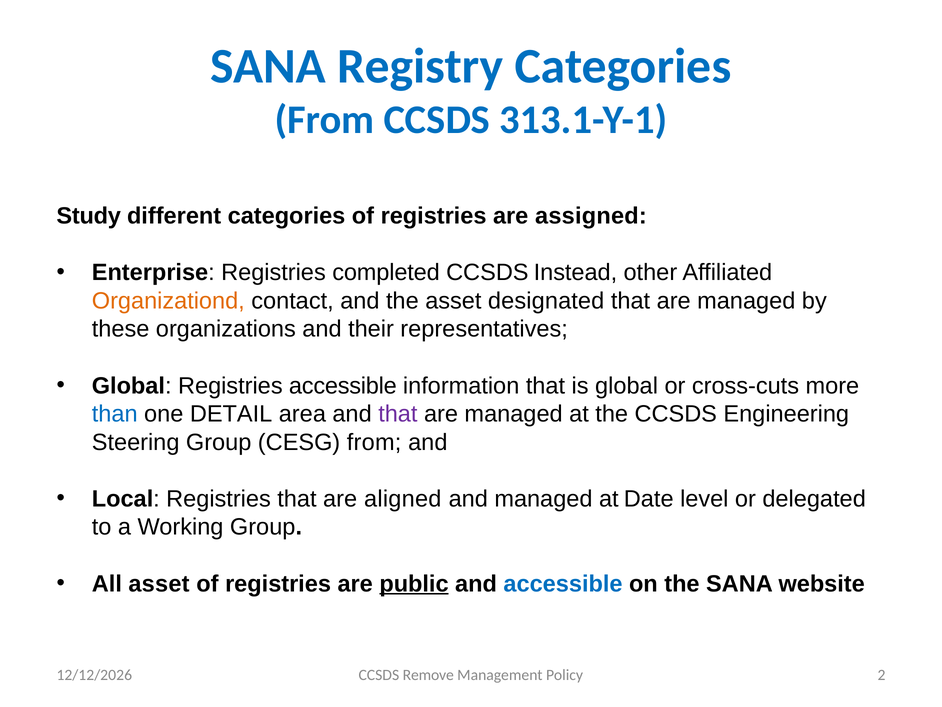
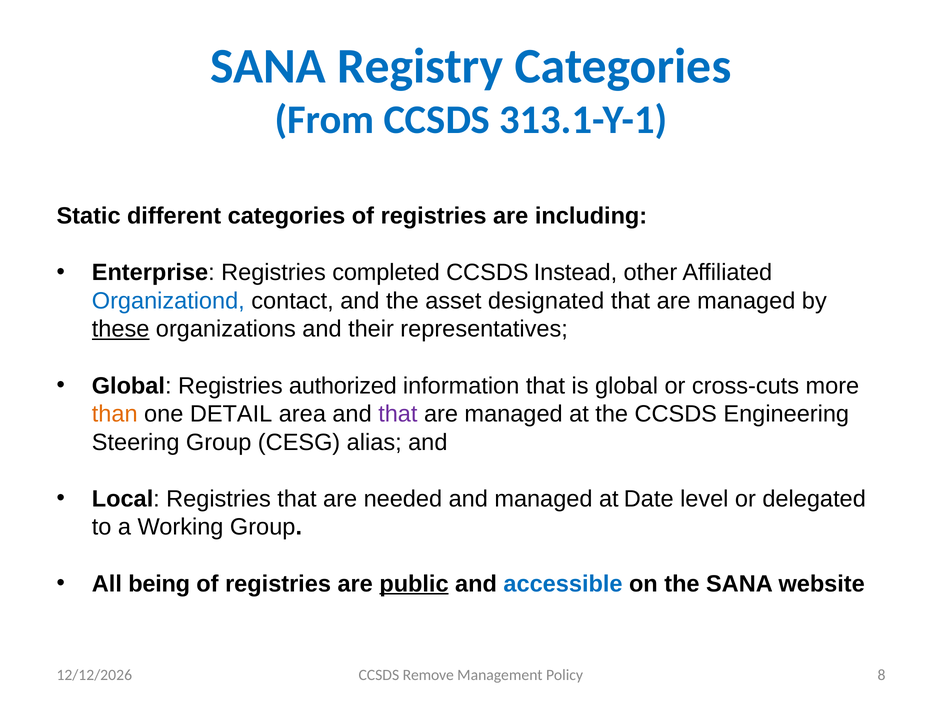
Study: Study -> Static
assigned: assigned -> including
Organizationd colour: orange -> blue
these underline: none -> present
Registries accessible: accessible -> authorized
than colour: blue -> orange
CESG from: from -> alias
aligned: aligned -> needed
All asset: asset -> being
2: 2 -> 8
